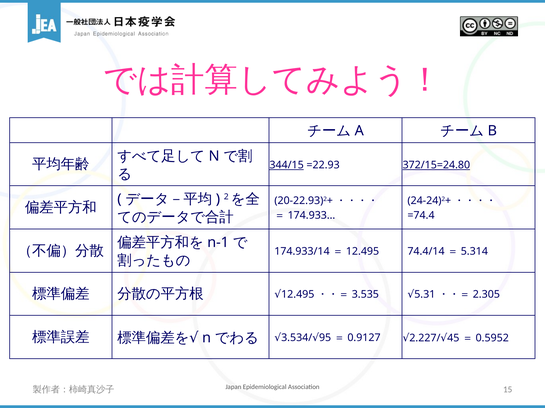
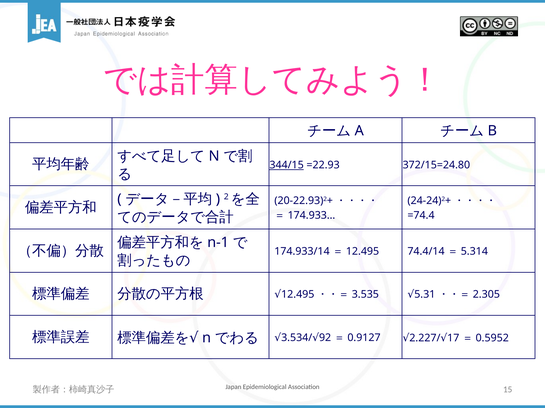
372/15=24.80 underline: present -> none
95: 95 -> 92
45: 45 -> 17
